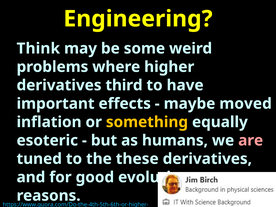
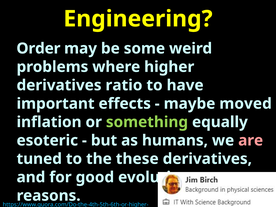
Think: Think -> Order
third: third -> ratio
something colour: yellow -> light green
